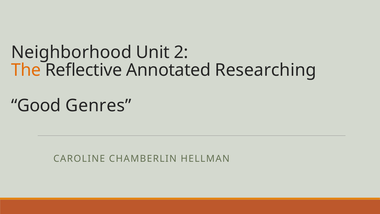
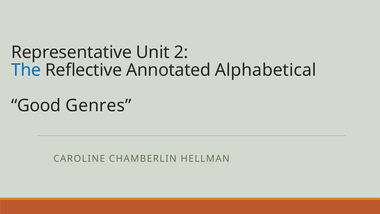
Neighborhood: Neighborhood -> Representative
The colour: orange -> blue
Researching: Researching -> Alphabetical
